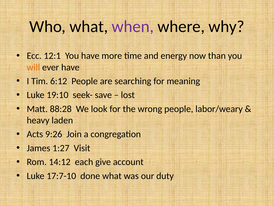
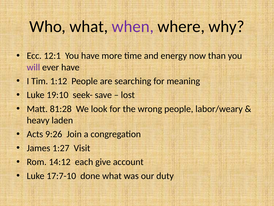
will colour: orange -> purple
6:12: 6:12 -> 1:12
88:28: 88:28 -> 81:28
